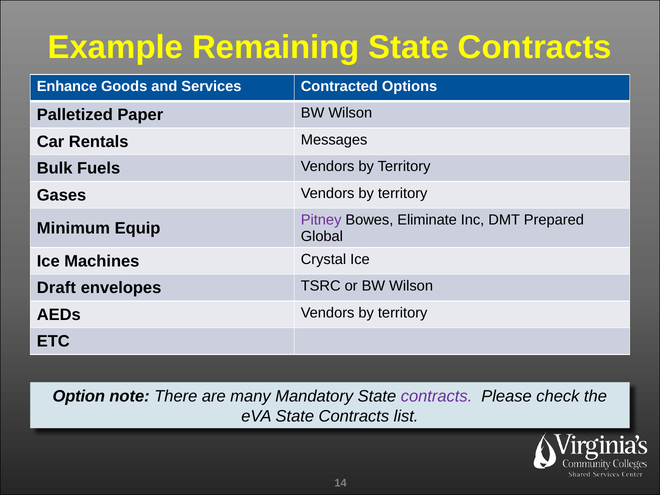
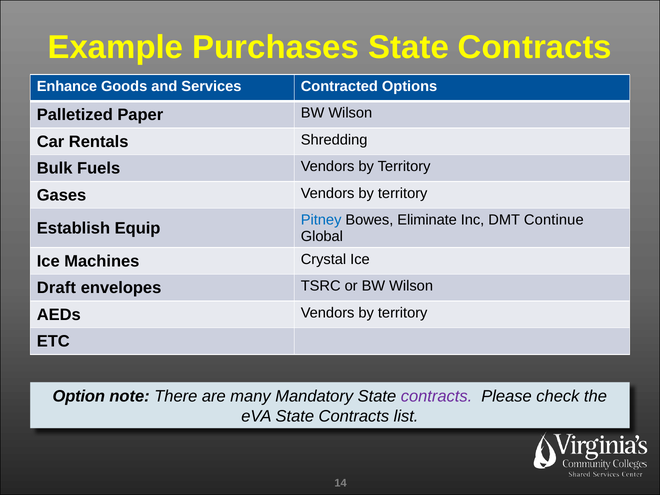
Remaining: Remaining -> Purchases
Messages: Messages -> Shredding
Pitney colour: purple -> blue
Prepared: Prepared -> Continue
Minimum: Minimum -> Establish
